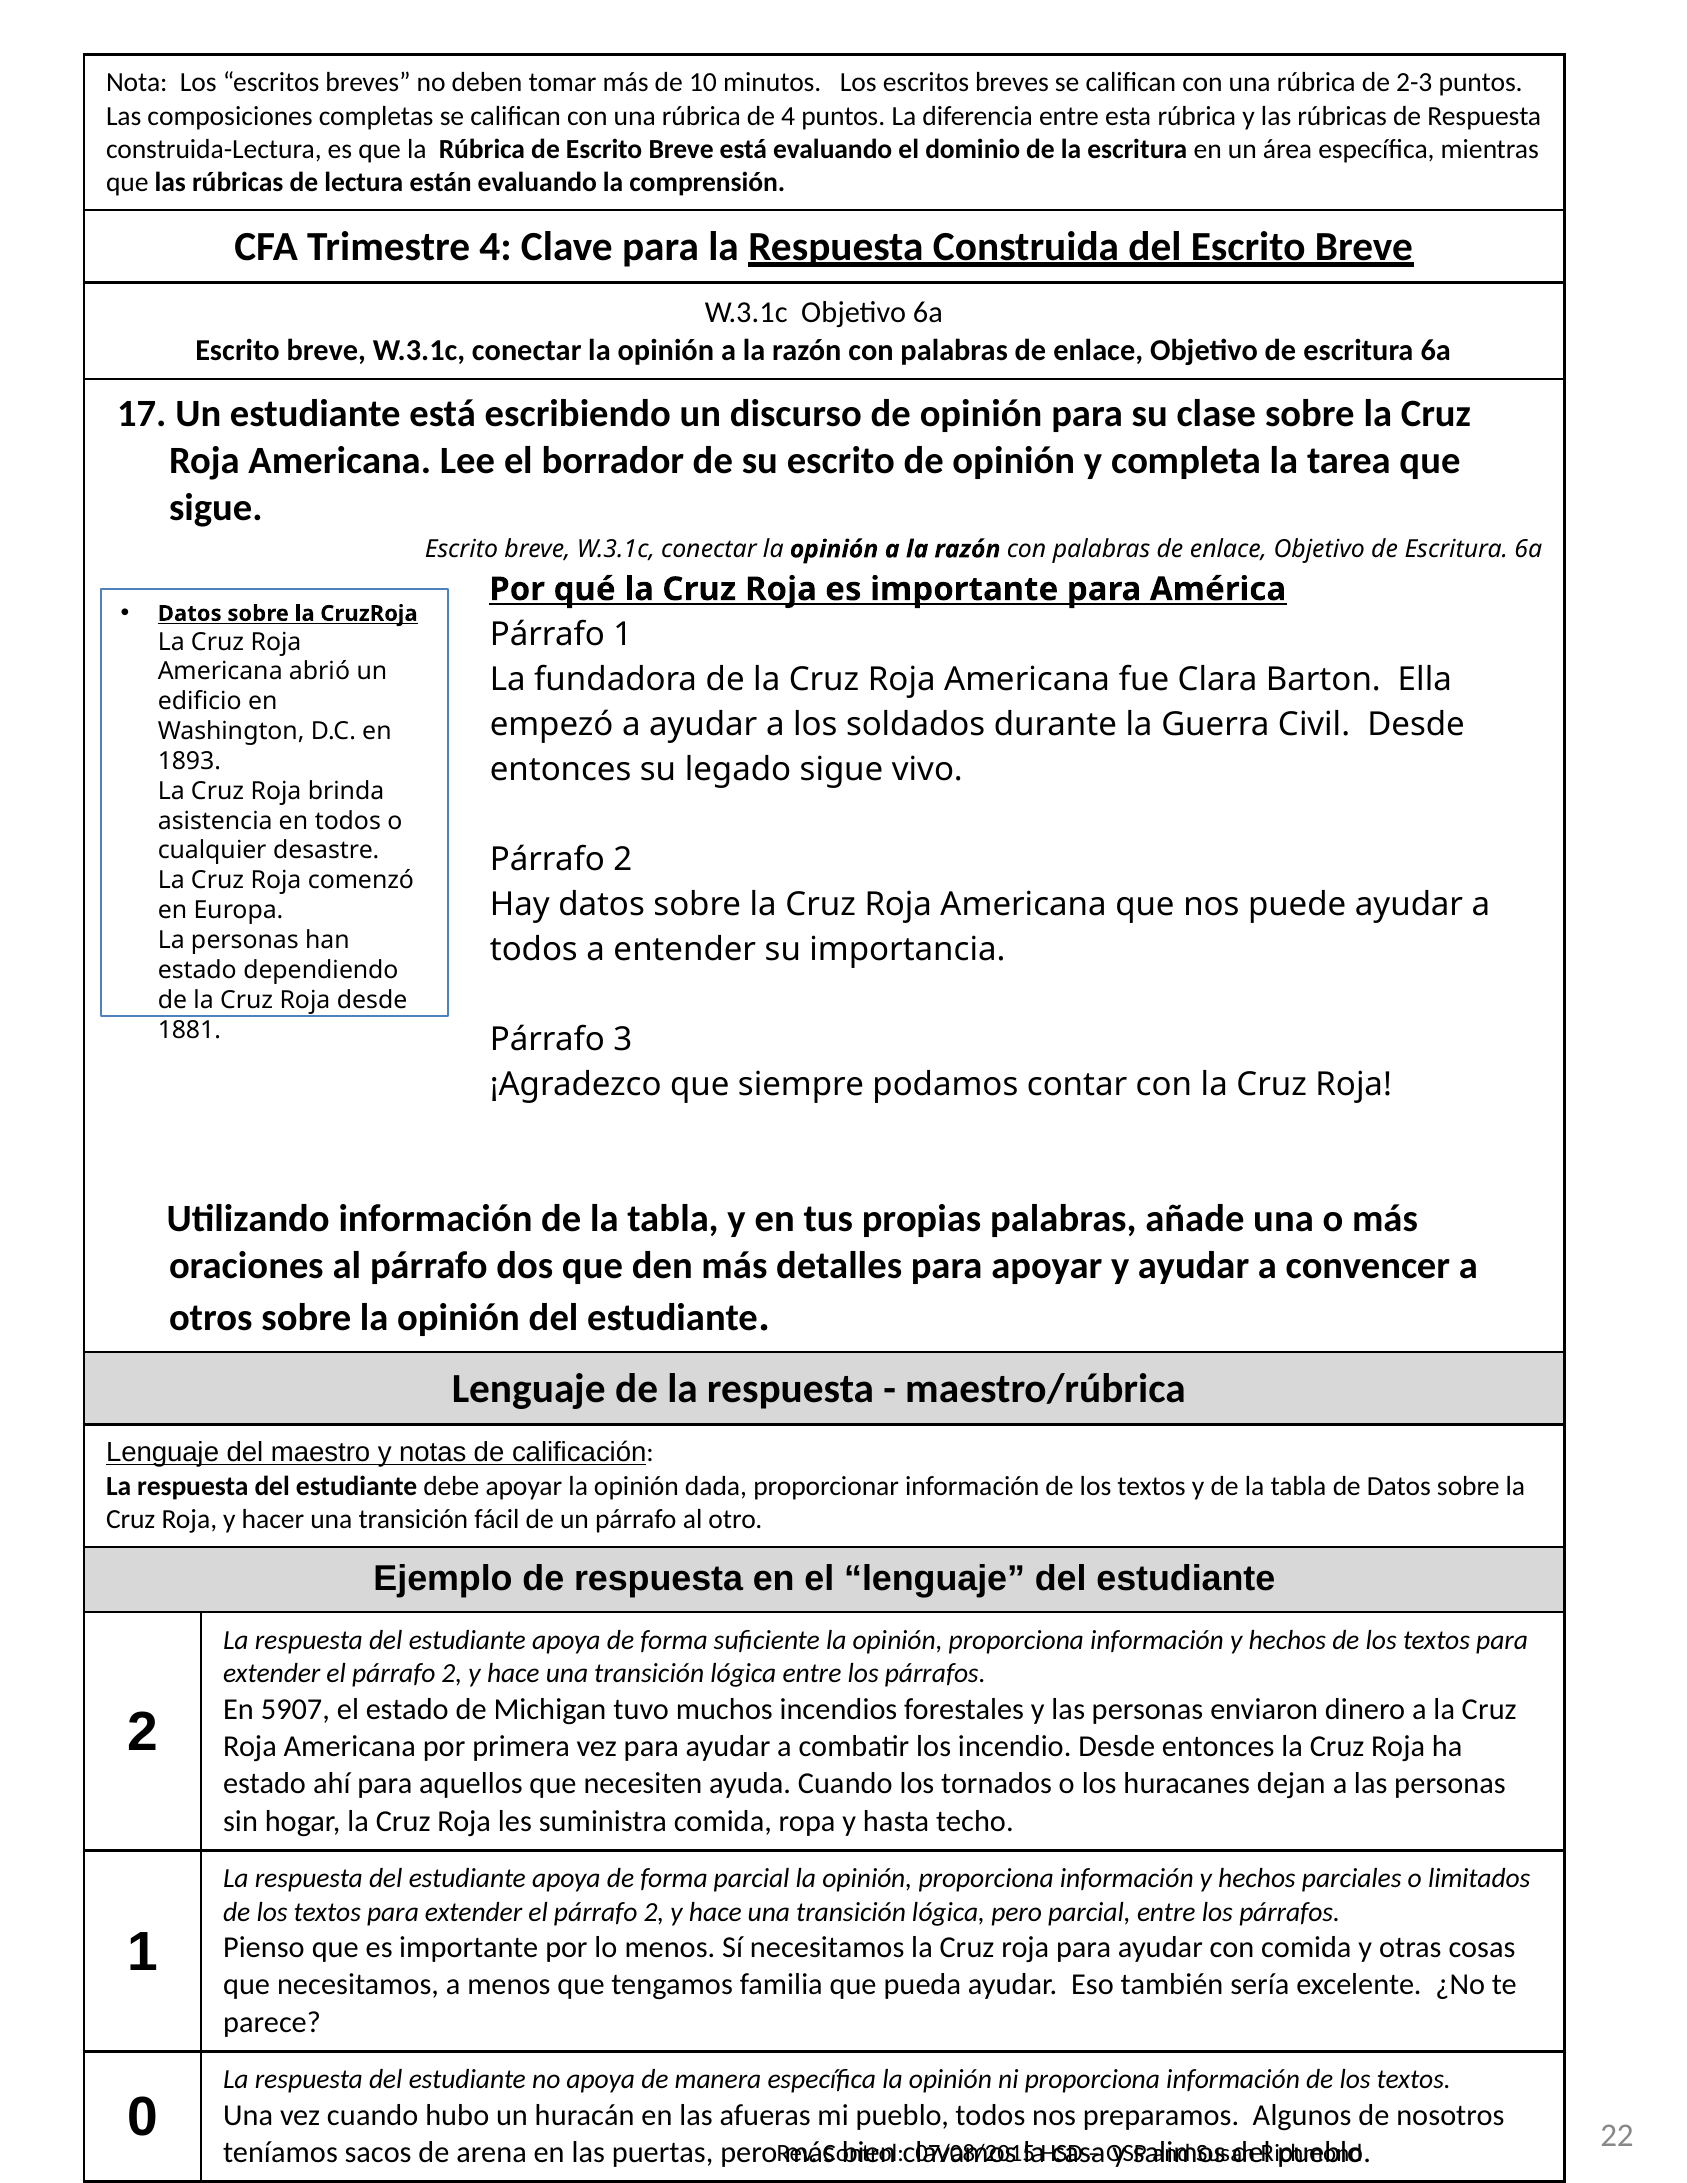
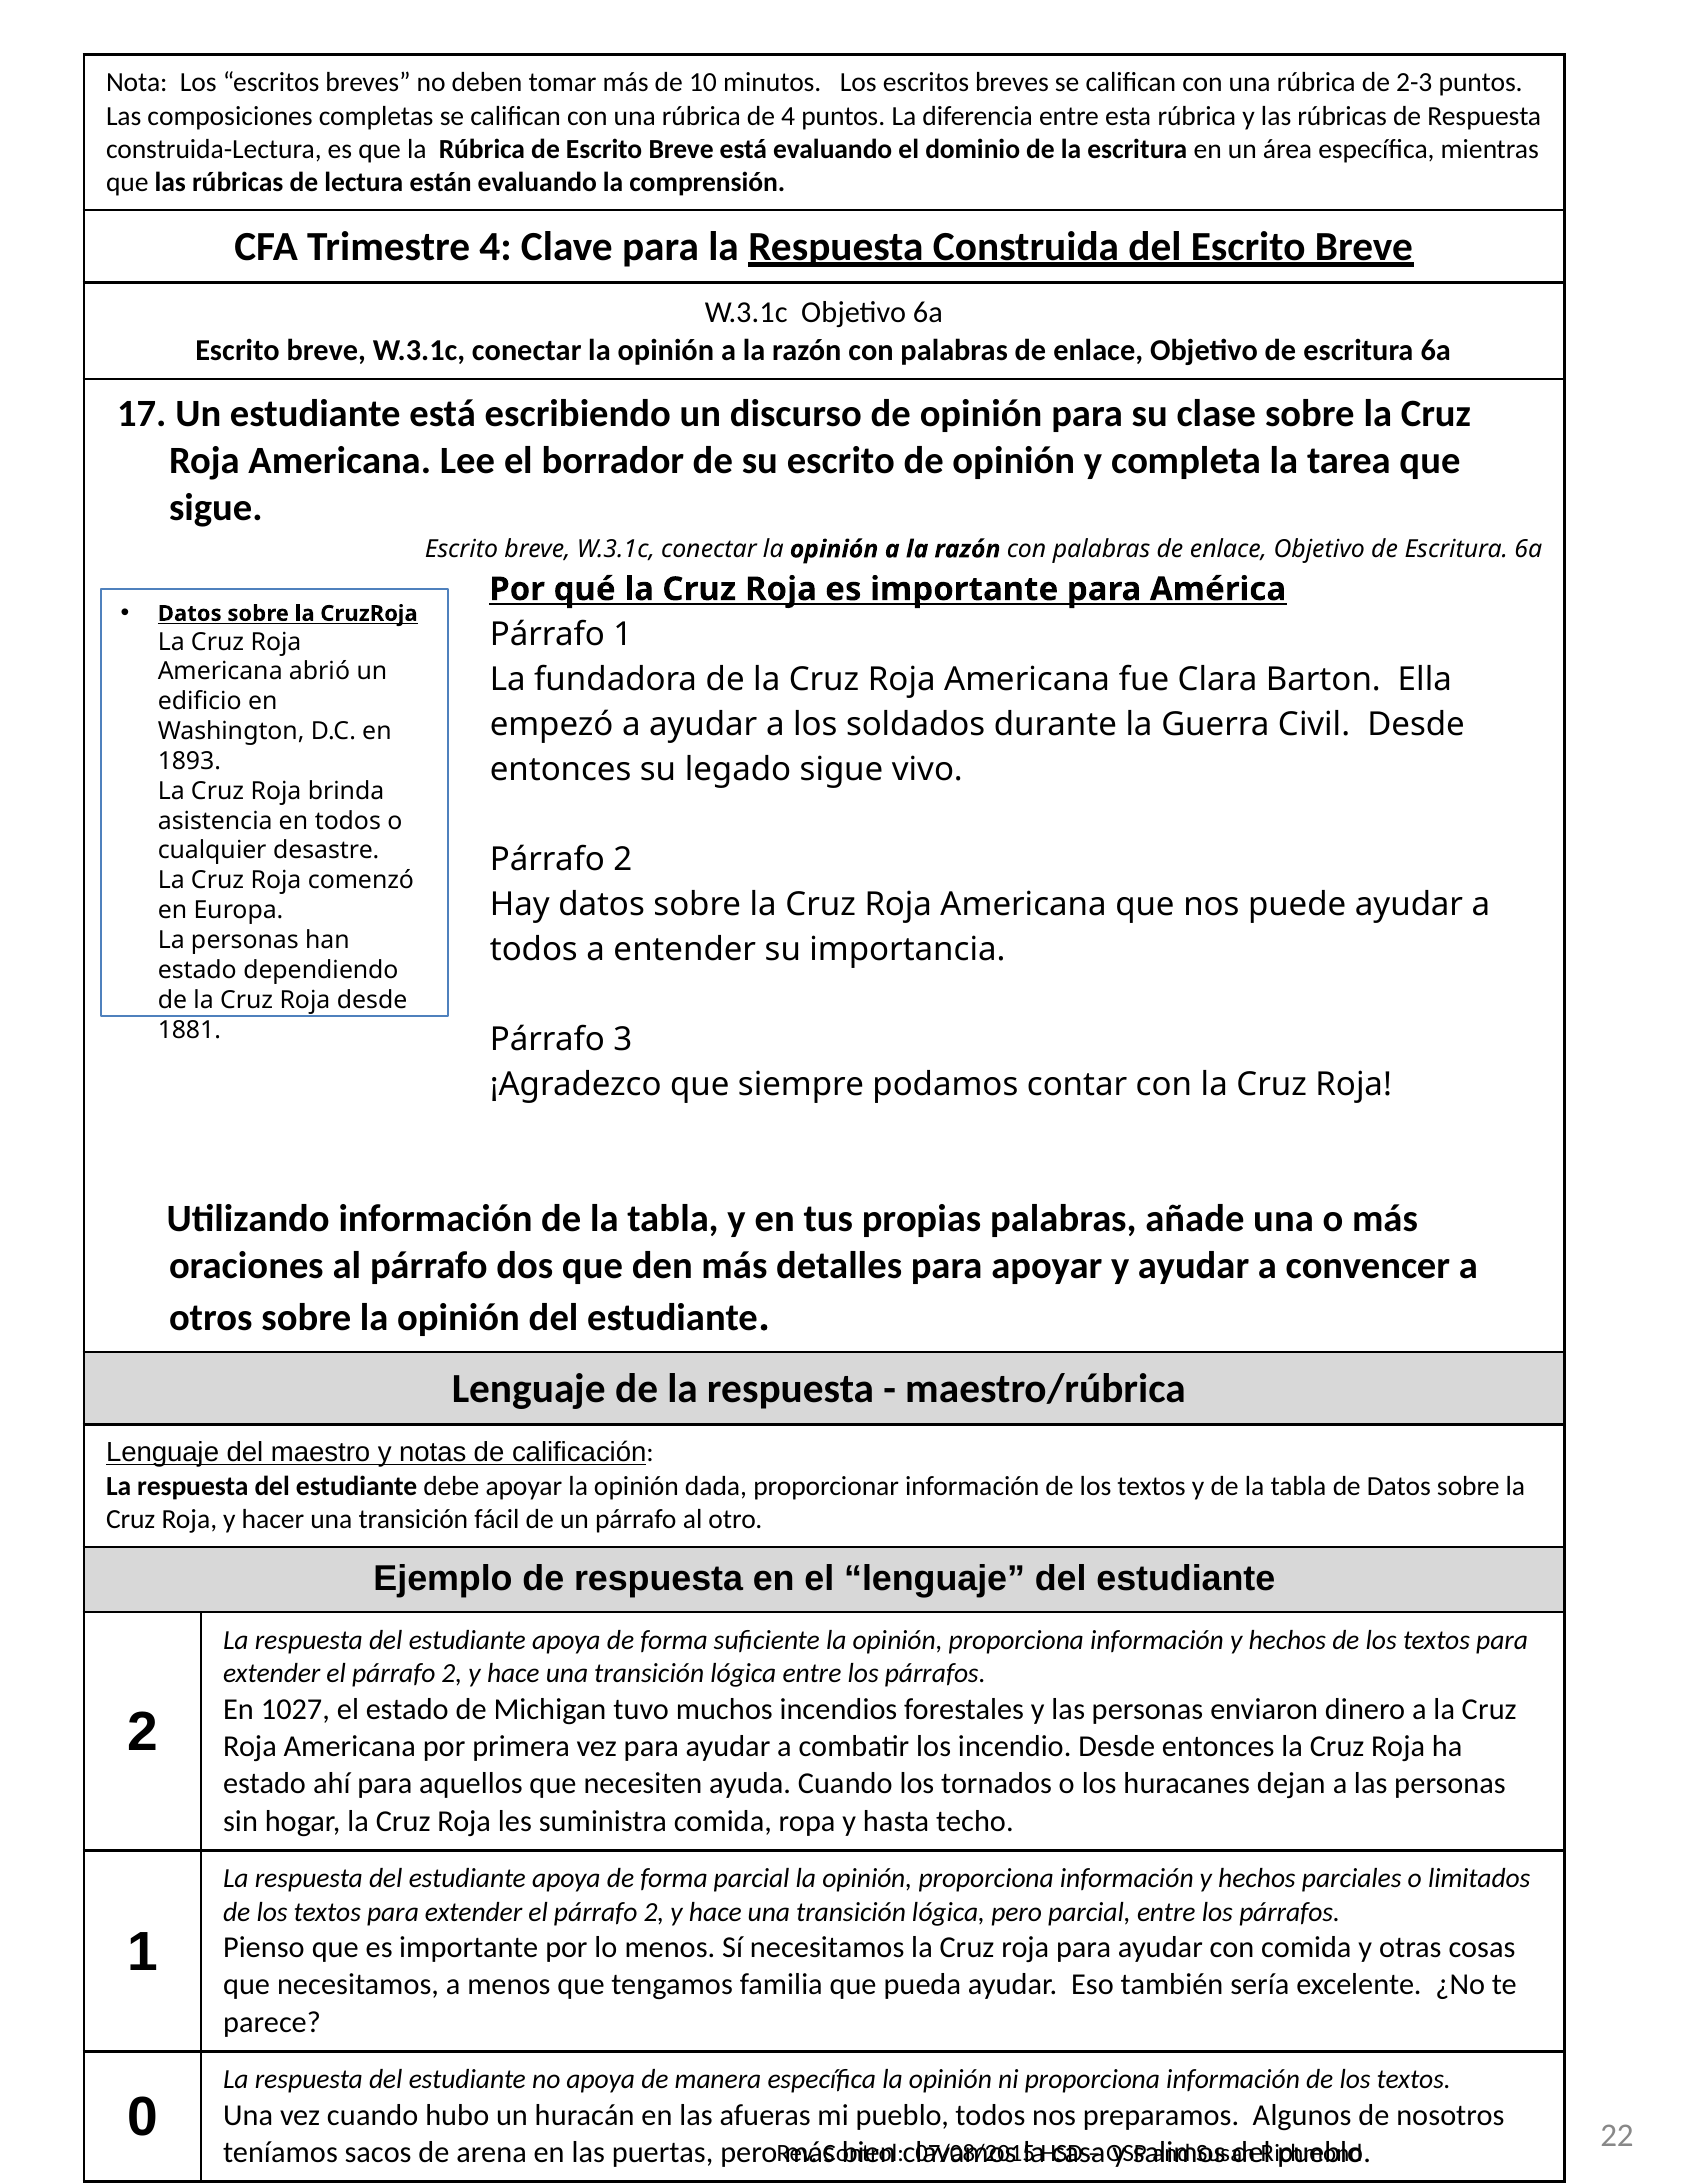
5907: 5907 -> 1027
